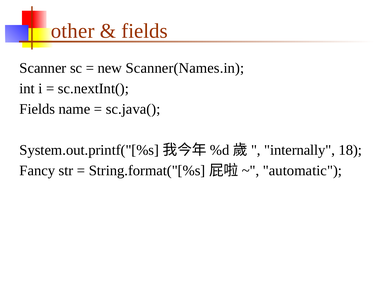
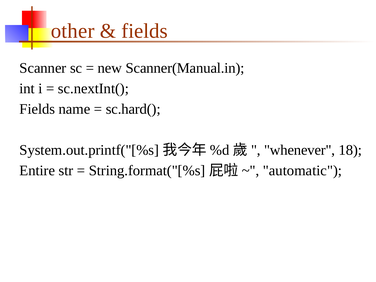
Scanner(Names.in: Scanner(Names.in -> Scanner(Manual.in
sc.java(: sc.java( -> sc.hard(
internally: internally -> whenever
Fancy: Fancy -> Entire
